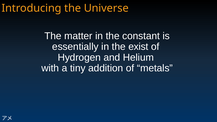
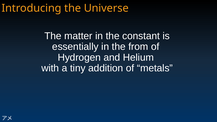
exist: exist -> from
